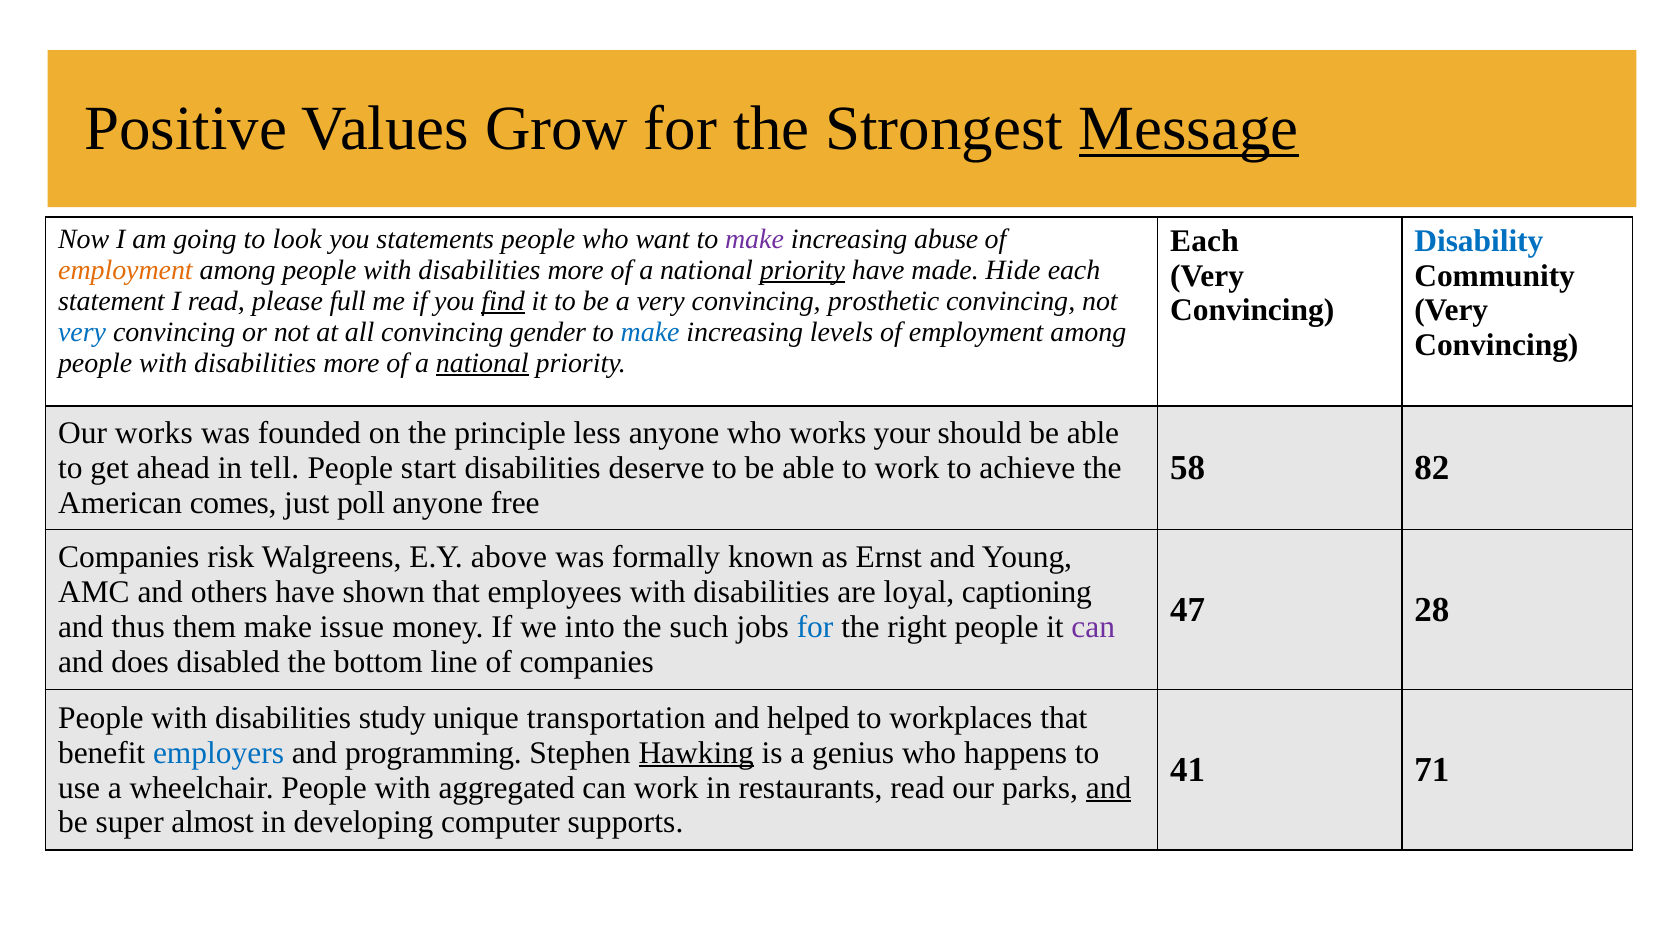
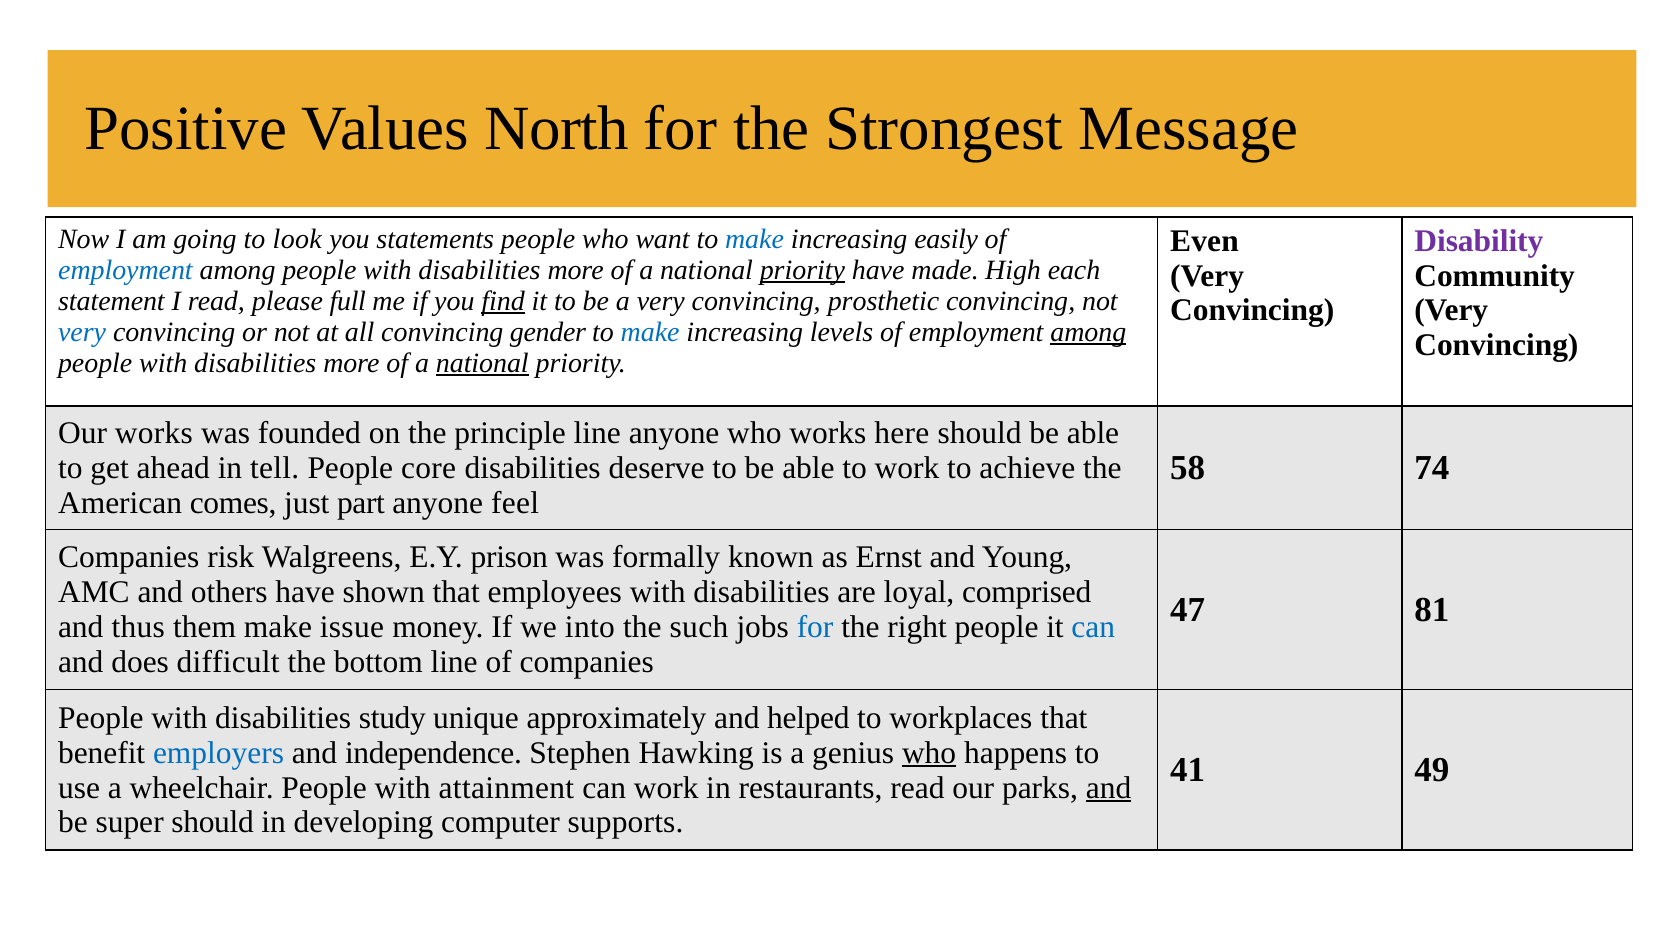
Grow: Grow -> North
Message underline: present -> none
make at (755, 239) colour: purple -> blue
abuse: abuse -> easily
Each at (1205, 241): Each -> Even
Disability colour: blue -> purple
employment at (125, 270) colour: orange -> blue
Hide: Hide -> High
among at (1088, 332) underline: none -> present
principle less: less -> line
your: your -> here
82: 82 -> 74
start: start -> core
poll: poll -> part
free: free -> feel
above: above -> prison
captioning: captioning -> comprised
28: 28 -> 81
can at (1093, 627) colour: purple -> blue
disabled: disabled -> difficult
transportation: transportation -> approximately
programming: programming -> independence
Hawking underline: present -> none
who at (929, 753) underline: none -> present
71: 71 -> 49
aggregated: aggregated -> attainment
super almost: almost -> should
